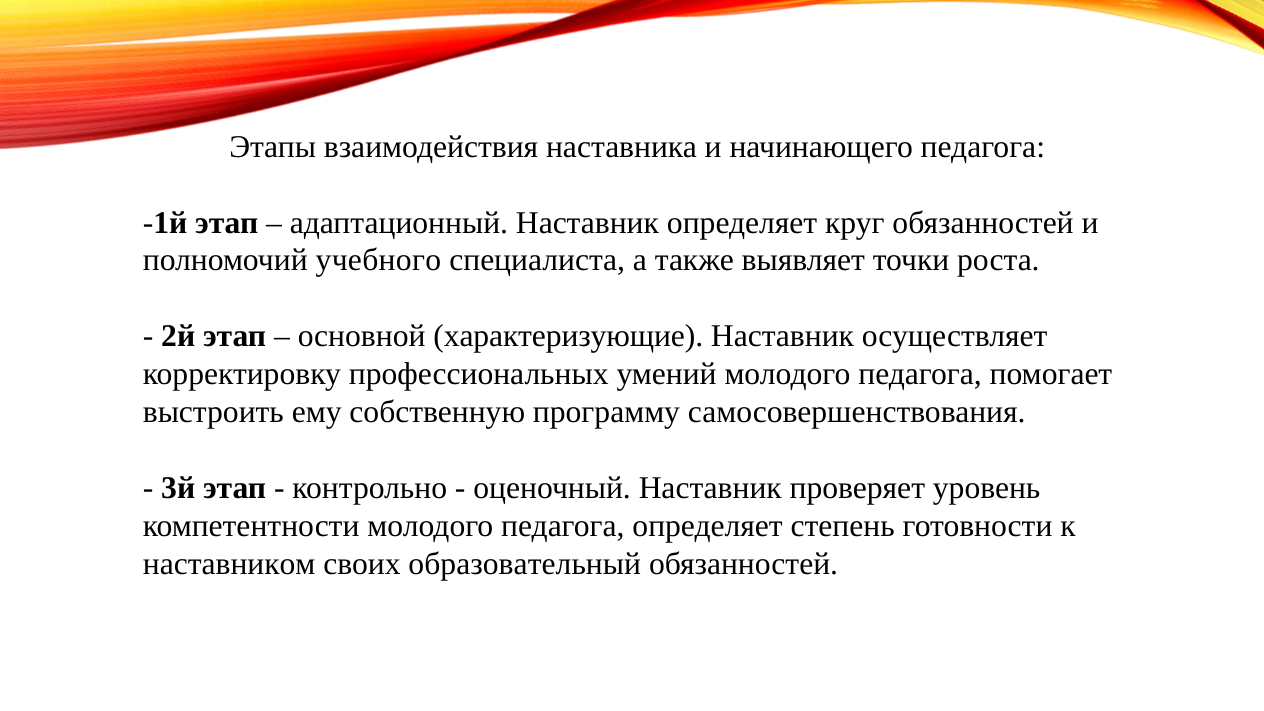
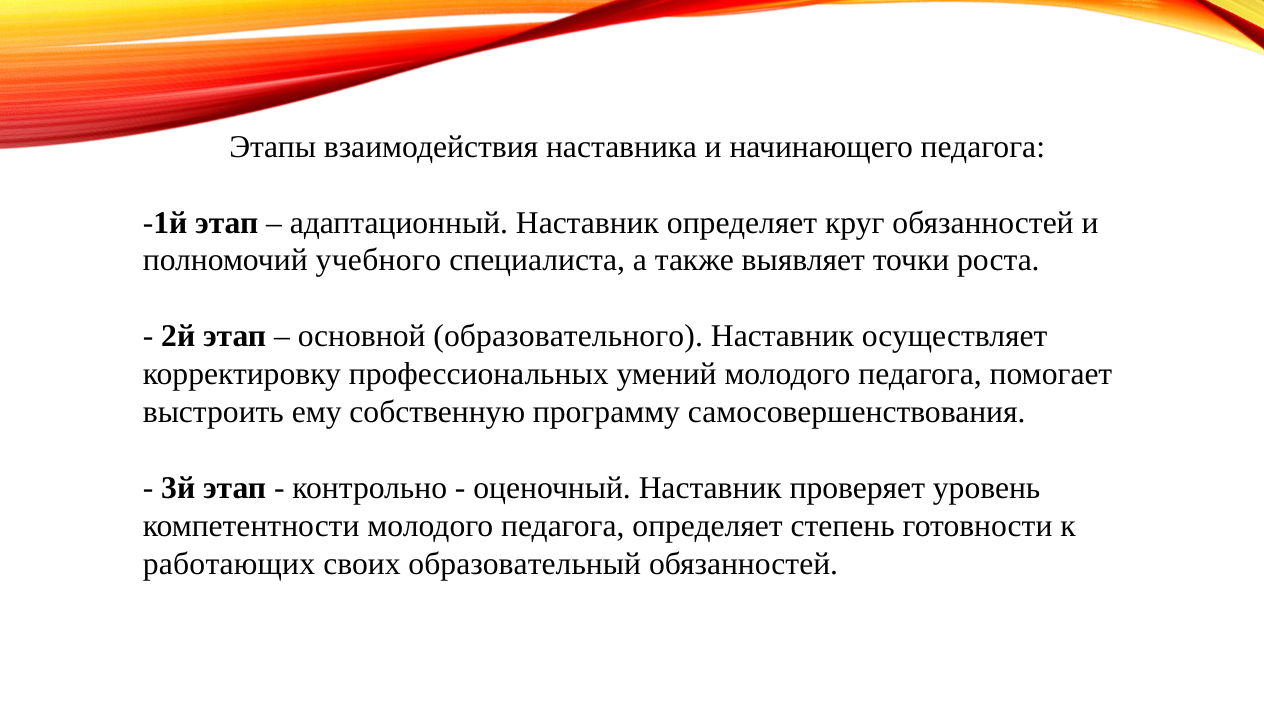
характеризующие: характеризующие -> образовательного
наставником: наставником -> работающих
